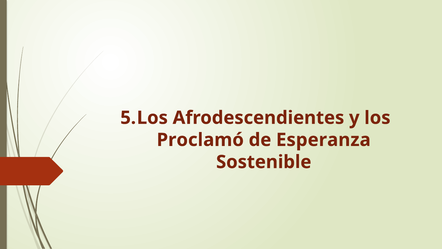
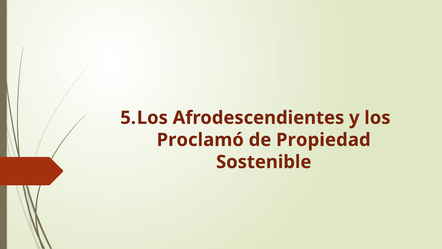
Esperanza: Esperanza -> Propiedad
